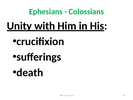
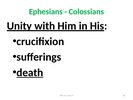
death underline: none -> present
